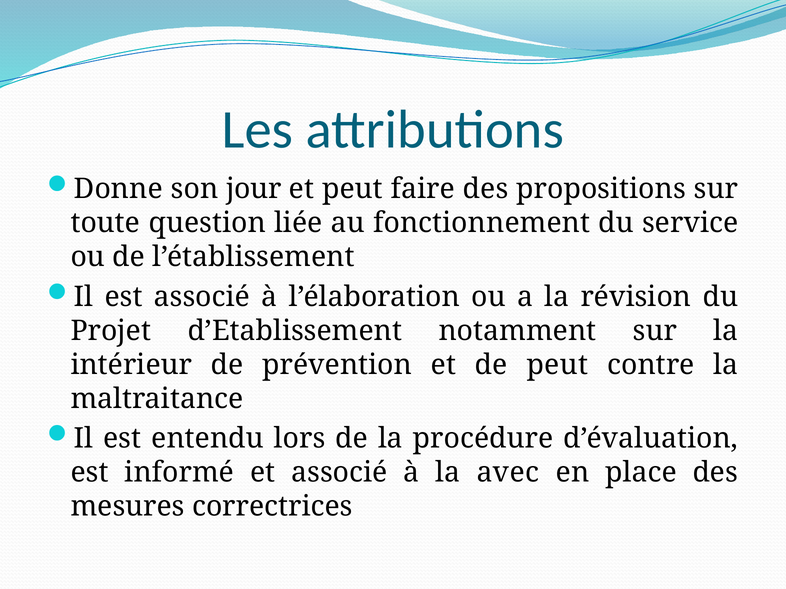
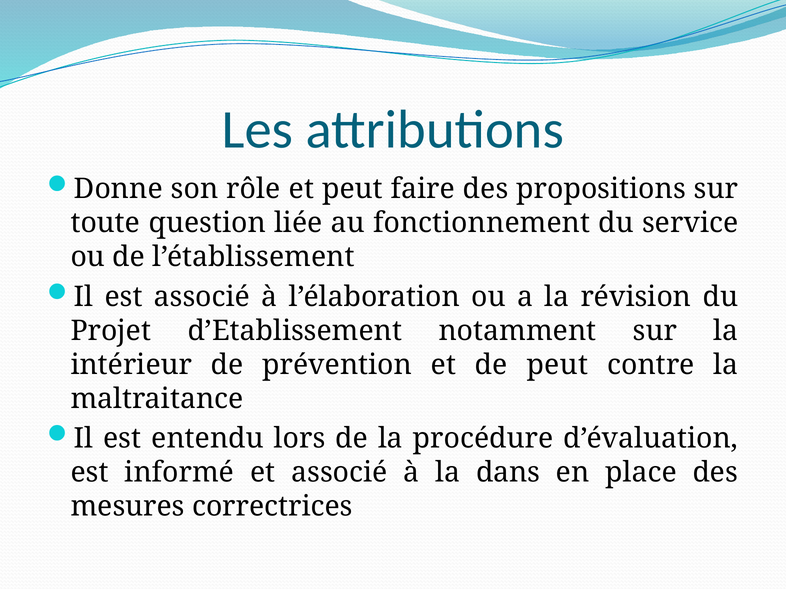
jour: jour -> rôle
avec: avec -> dans
